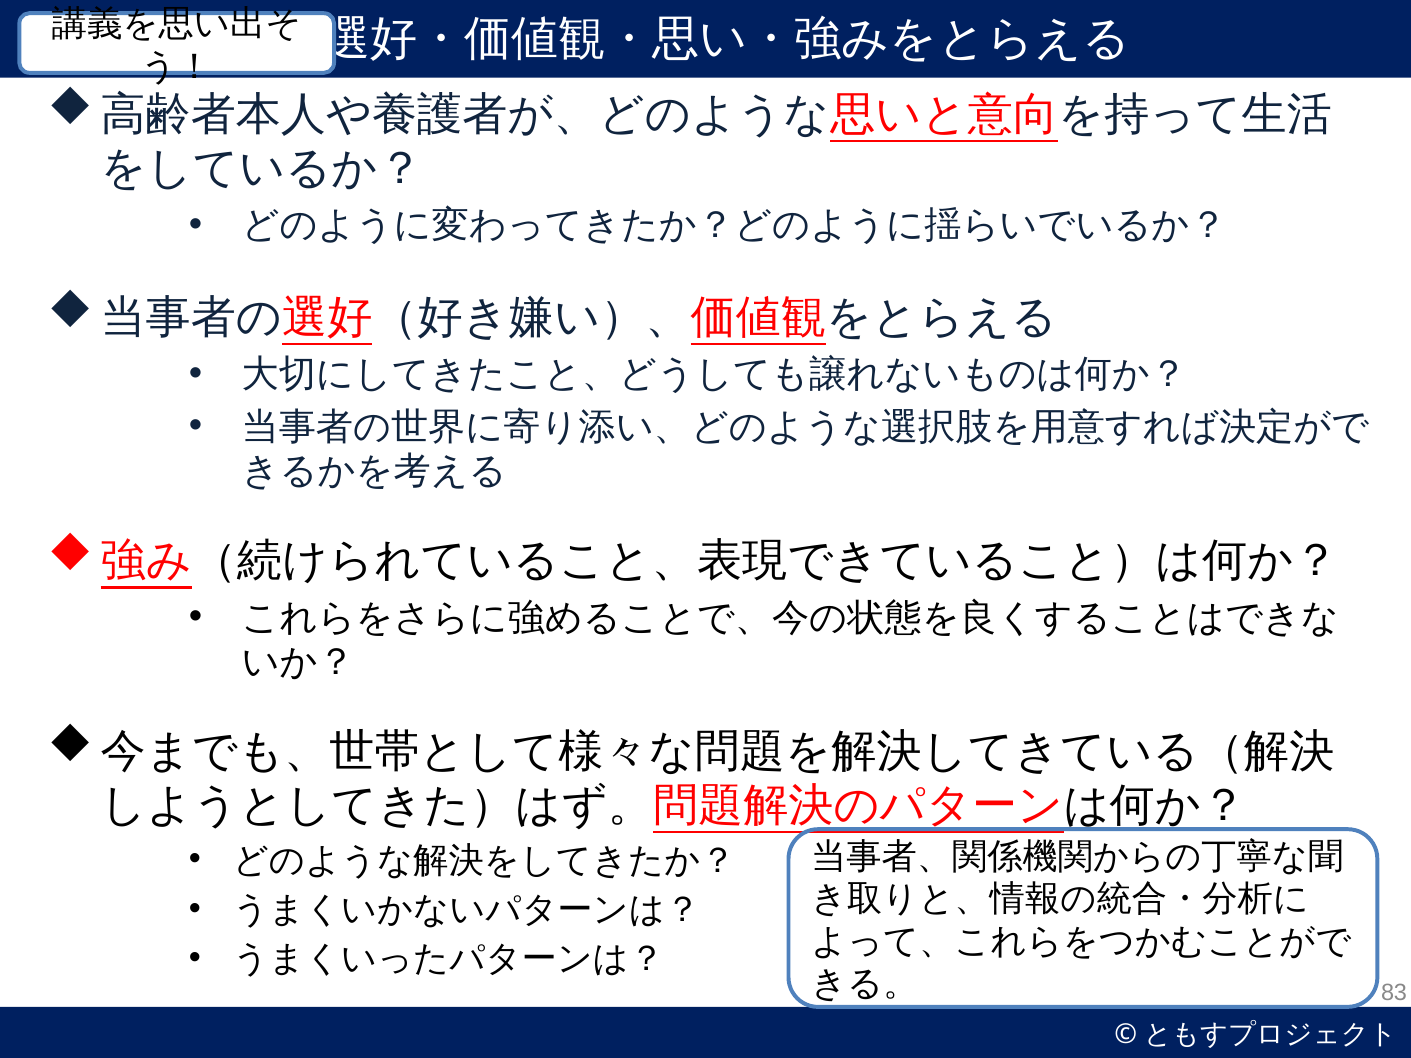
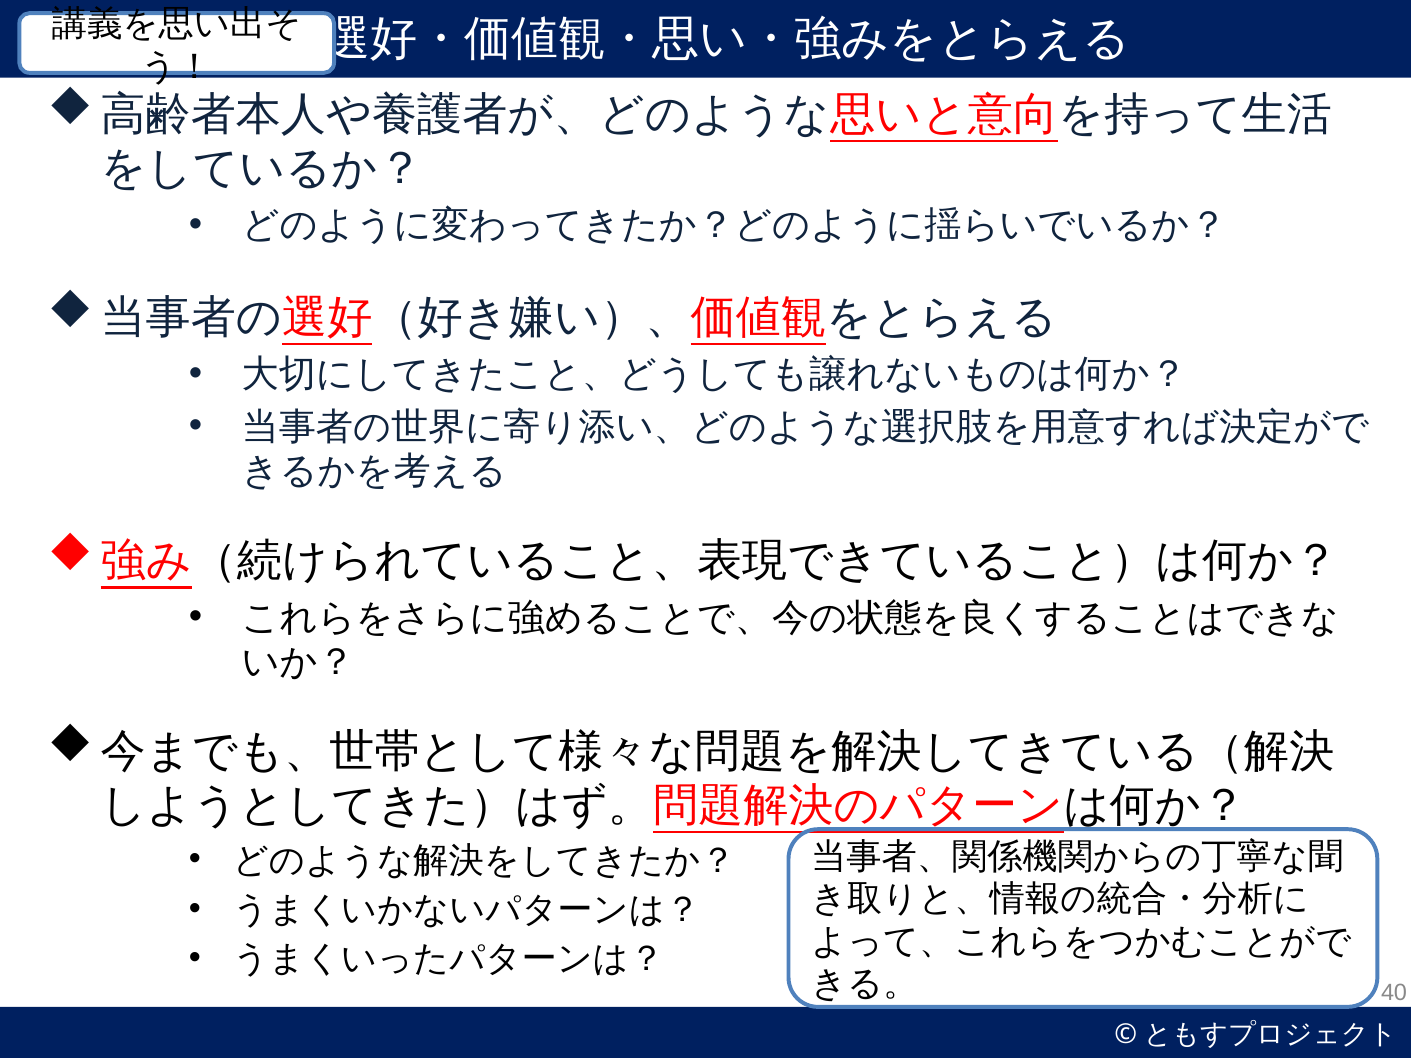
83: 83 -> 40
